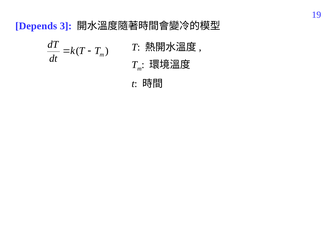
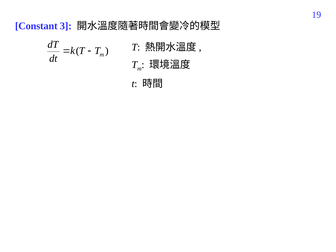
Depends: Depends -> Constant
